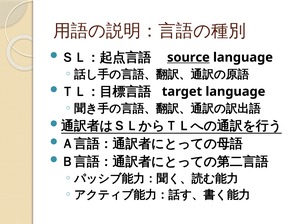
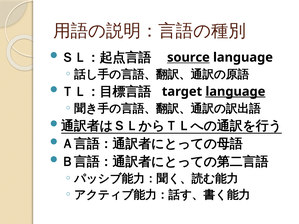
language at (235, 92) underline: none -> present
